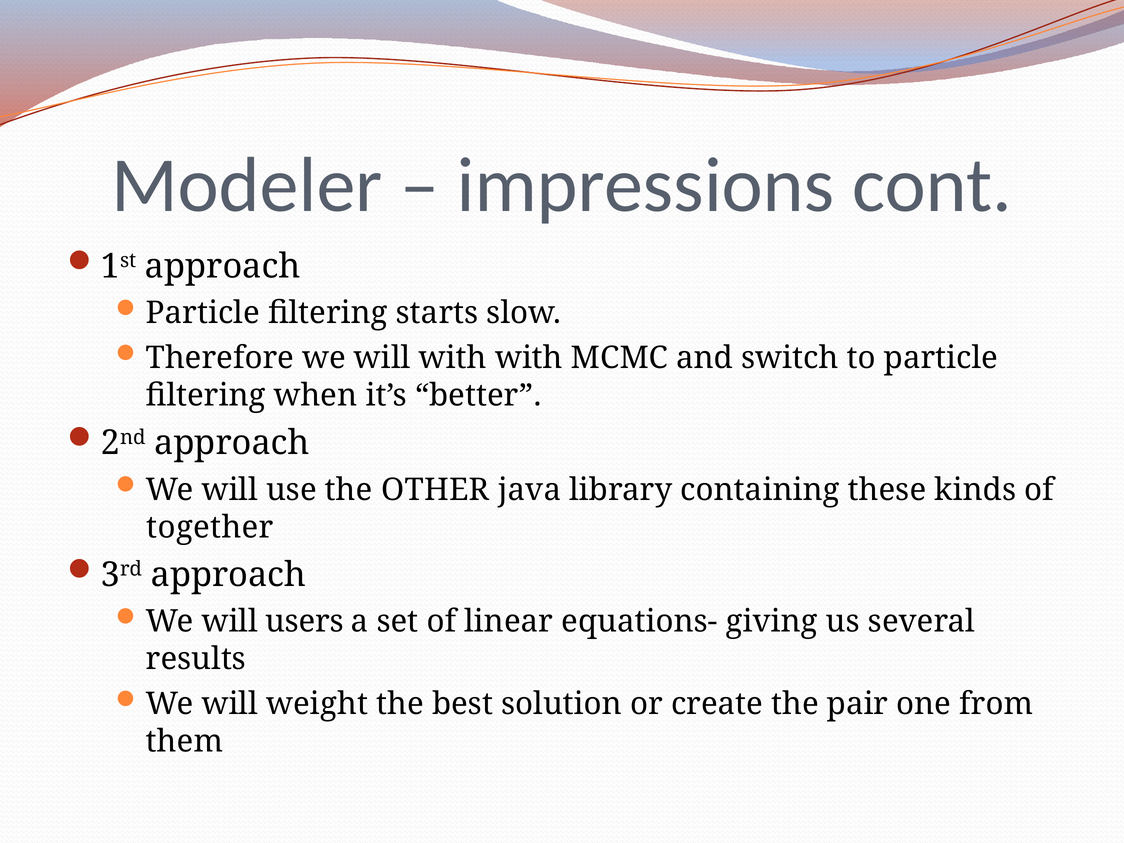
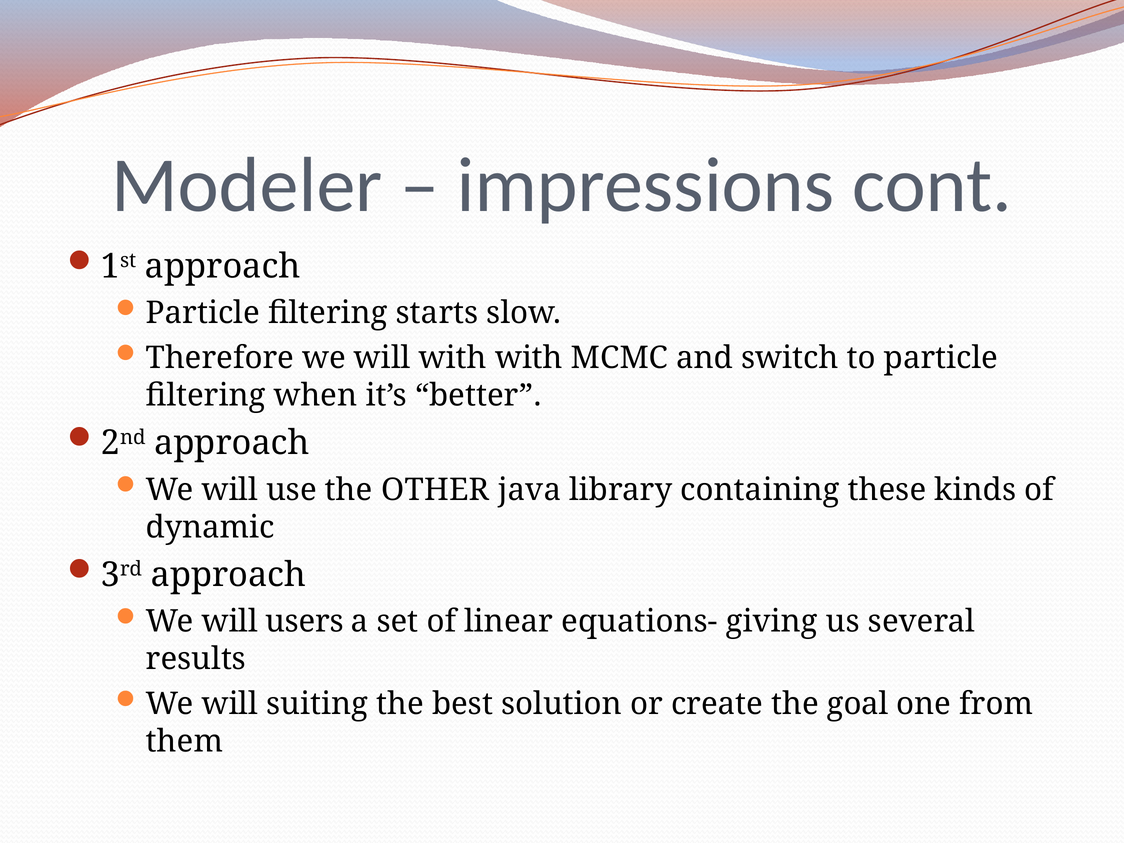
together: together -> dynamic
weight: weight -> suiting
pair: pair -> goal
